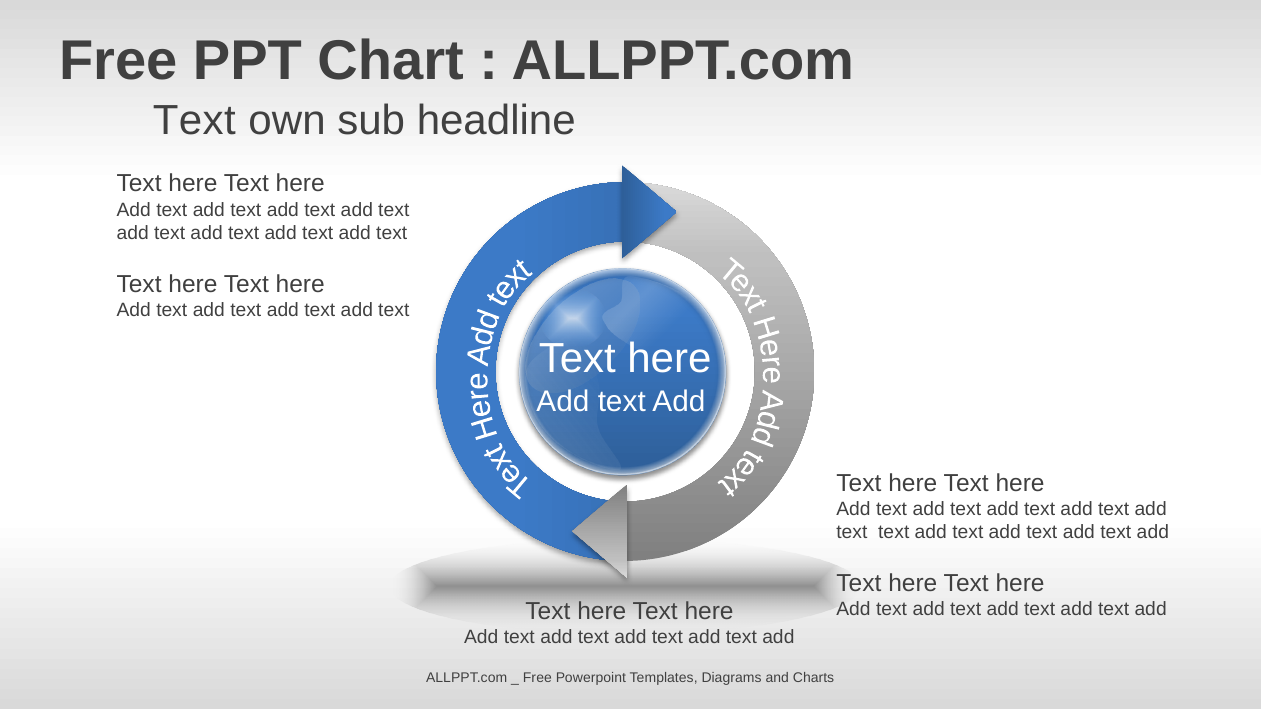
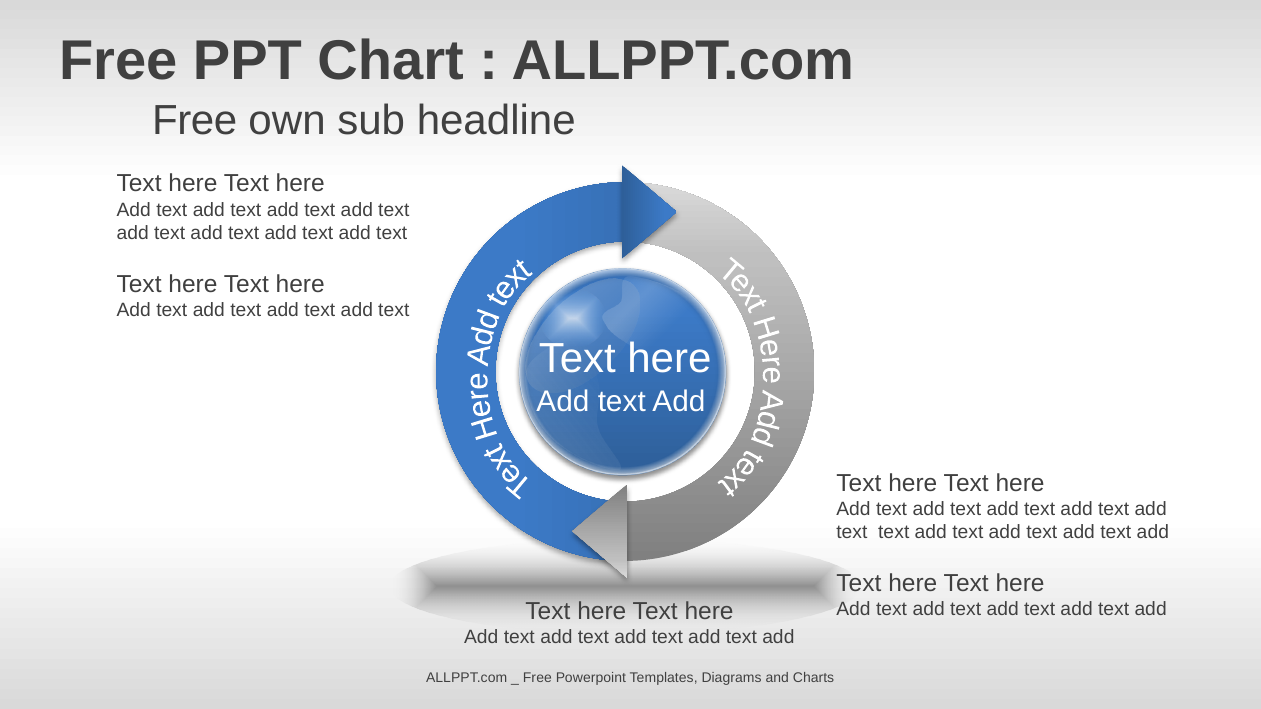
Text at (194, 121): Text -> Free
